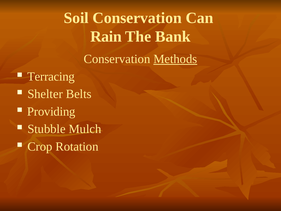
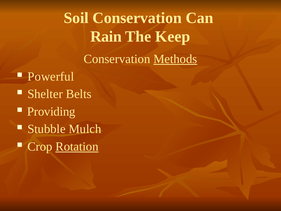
Bank: Bank -> Keep
Terracing: Terracing -> Powerful
Rotation underline: none -> present
